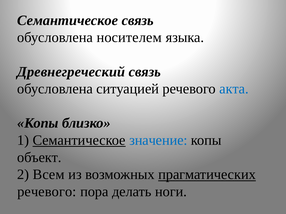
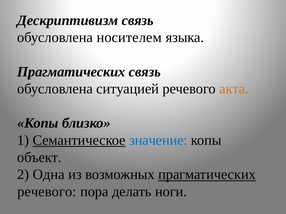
Семантическое at (68, 20): Семантическое -> Дескриптивизм
Древнегреческий at (71, 72): Древнегреческий -> Прагматических
акта colour: blue -> orange
Всем: Всем -> Одна
